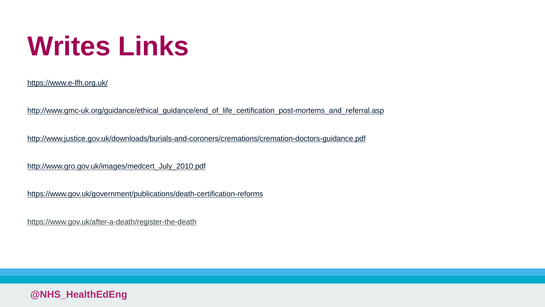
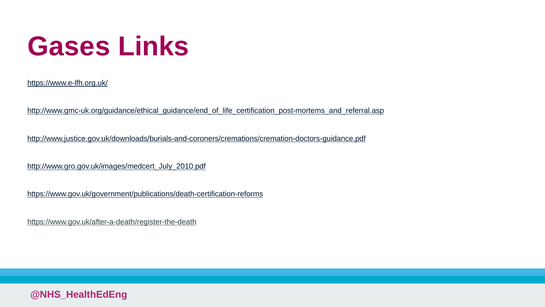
Writes: Writes -> Gases
